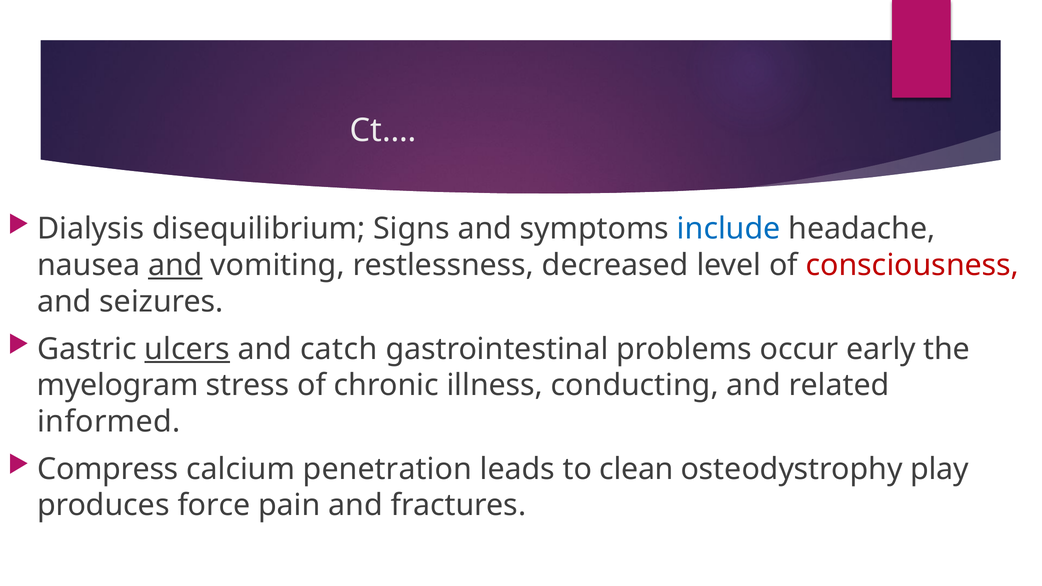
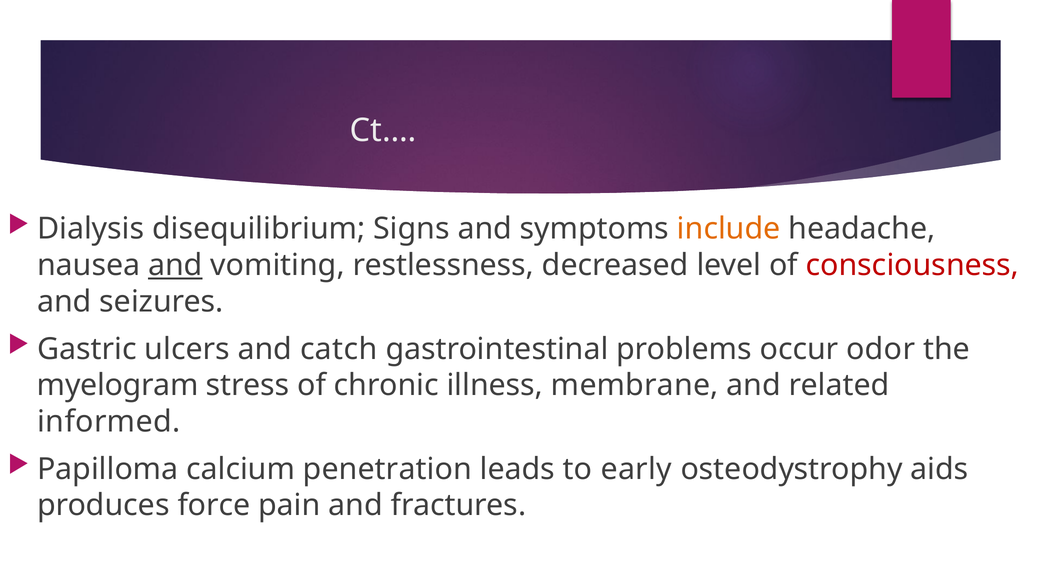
include colour: blue -> orange
ulcers underline: present -> none
early: early -> odor
conducting: conducting -> membrane
Compress: Compress -> Papilloma
clean: clean -> early
play: play -> aids
